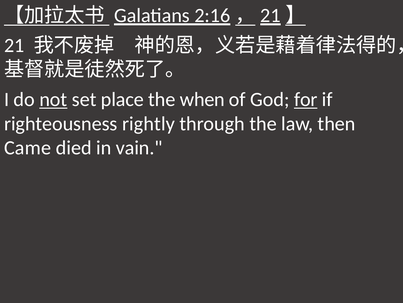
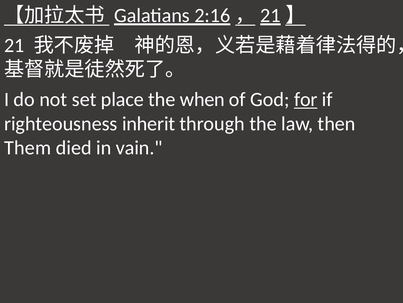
not underline: present -> none
rightly: rightly -> inherit
Came: Came -> Them
